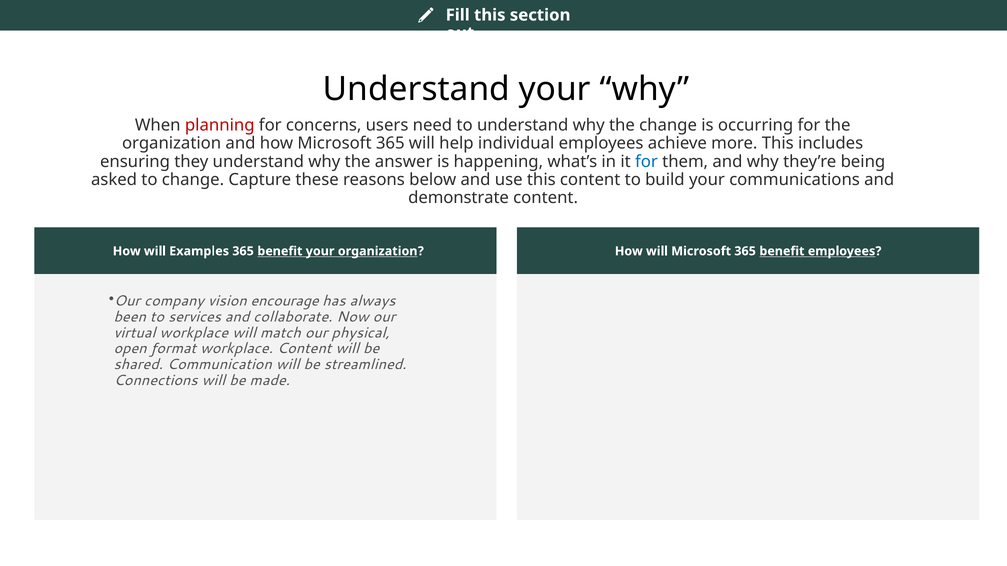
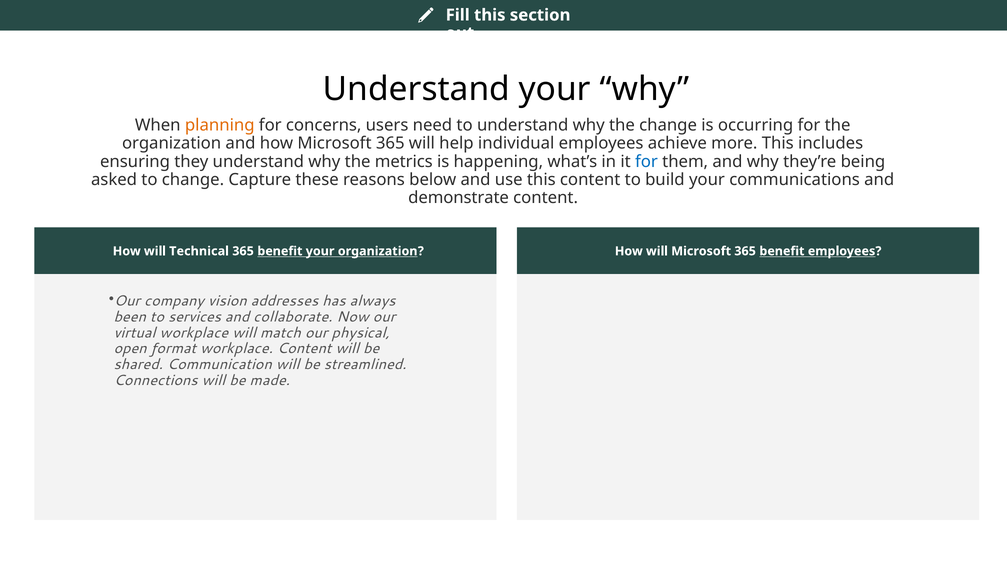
planning colour: red -> orange
answer: answer -> metrics
Examples: Examples -> Technical
encourage: encourage -> addresses
